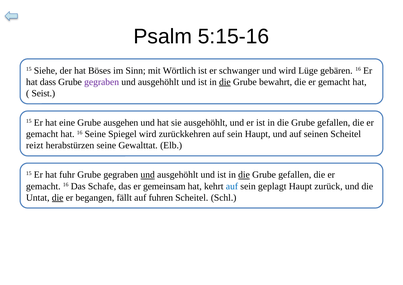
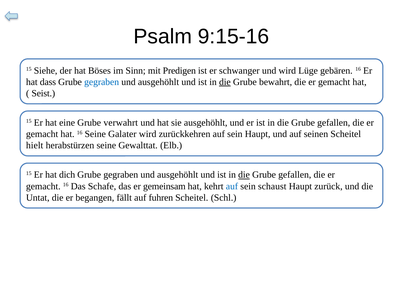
5:15-16: 5:15-16 -> 9:15-16
Wörtlich: Wörtlich -> Predigen
gegraben at (102, 82) colour: purple -> blue
ausgehen: ausgehen -> verwahrt
Spiegel: Spiegel -> Galater
reizt: reizt -> hielt
fuhr: fuhr -> dich
und at (148, 175) underline: present -> none
geplagt: geplagt -> schaust
die at (58, 198) underline: present -> none
